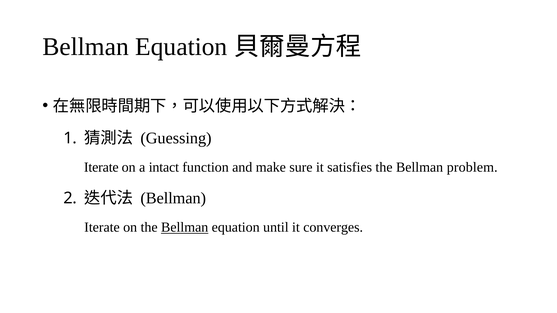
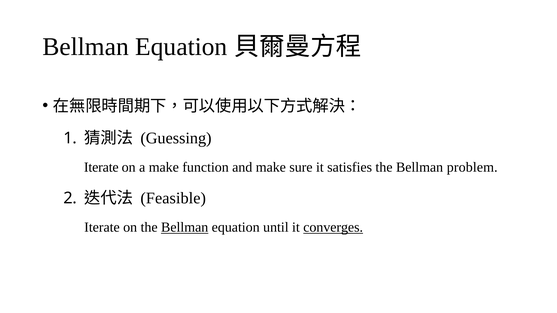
a intact: intact -> make
Bellman at (173, 198): Bellman -> Feasible
converges underline: none -> present
